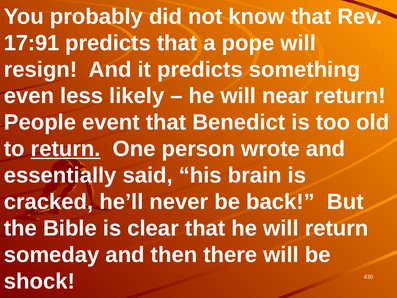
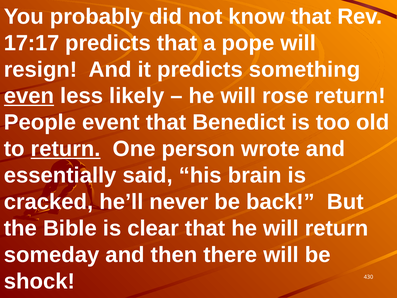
17:91: 17:91 -> 17:17
even underline: none -> present
near: near -> rose
